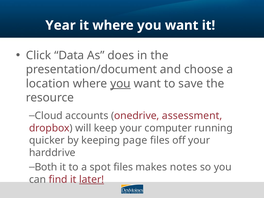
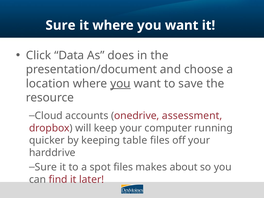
Year at (61, 25): Year -> Sure
page: page -> table
Both at (46, 167): Both -> Sure
notes: notes -> about
later underline: present -> none
